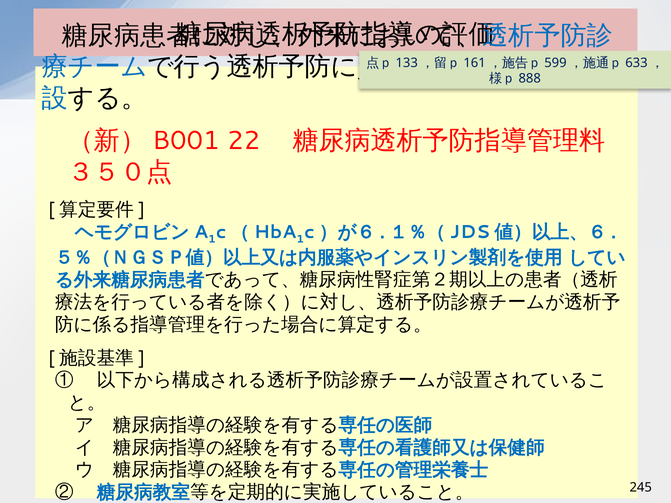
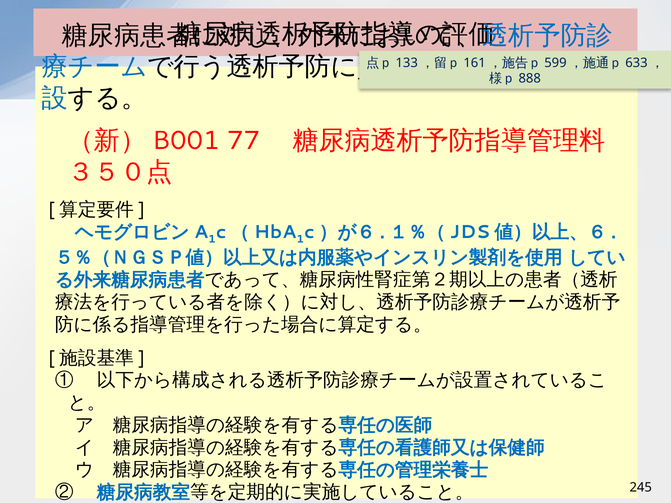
22: 22 -> 77
